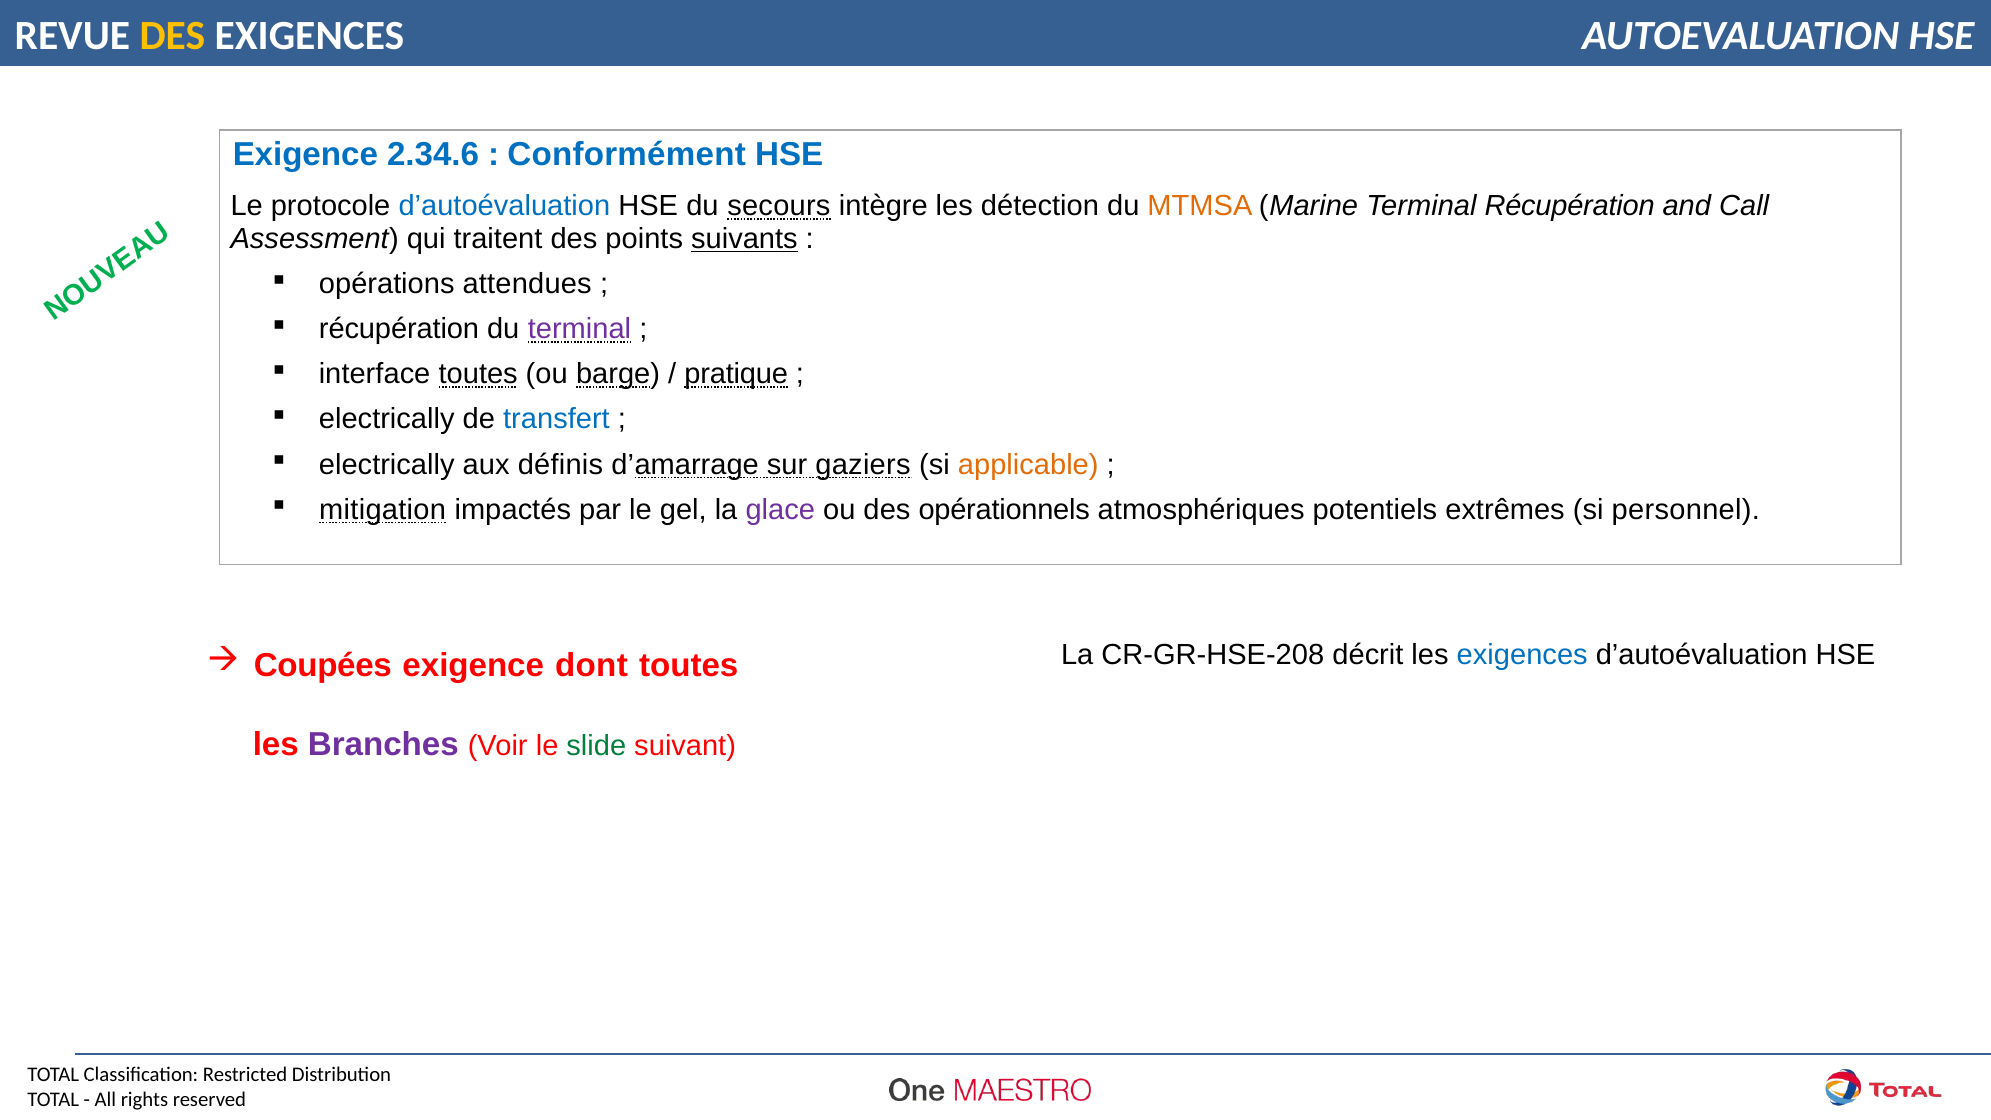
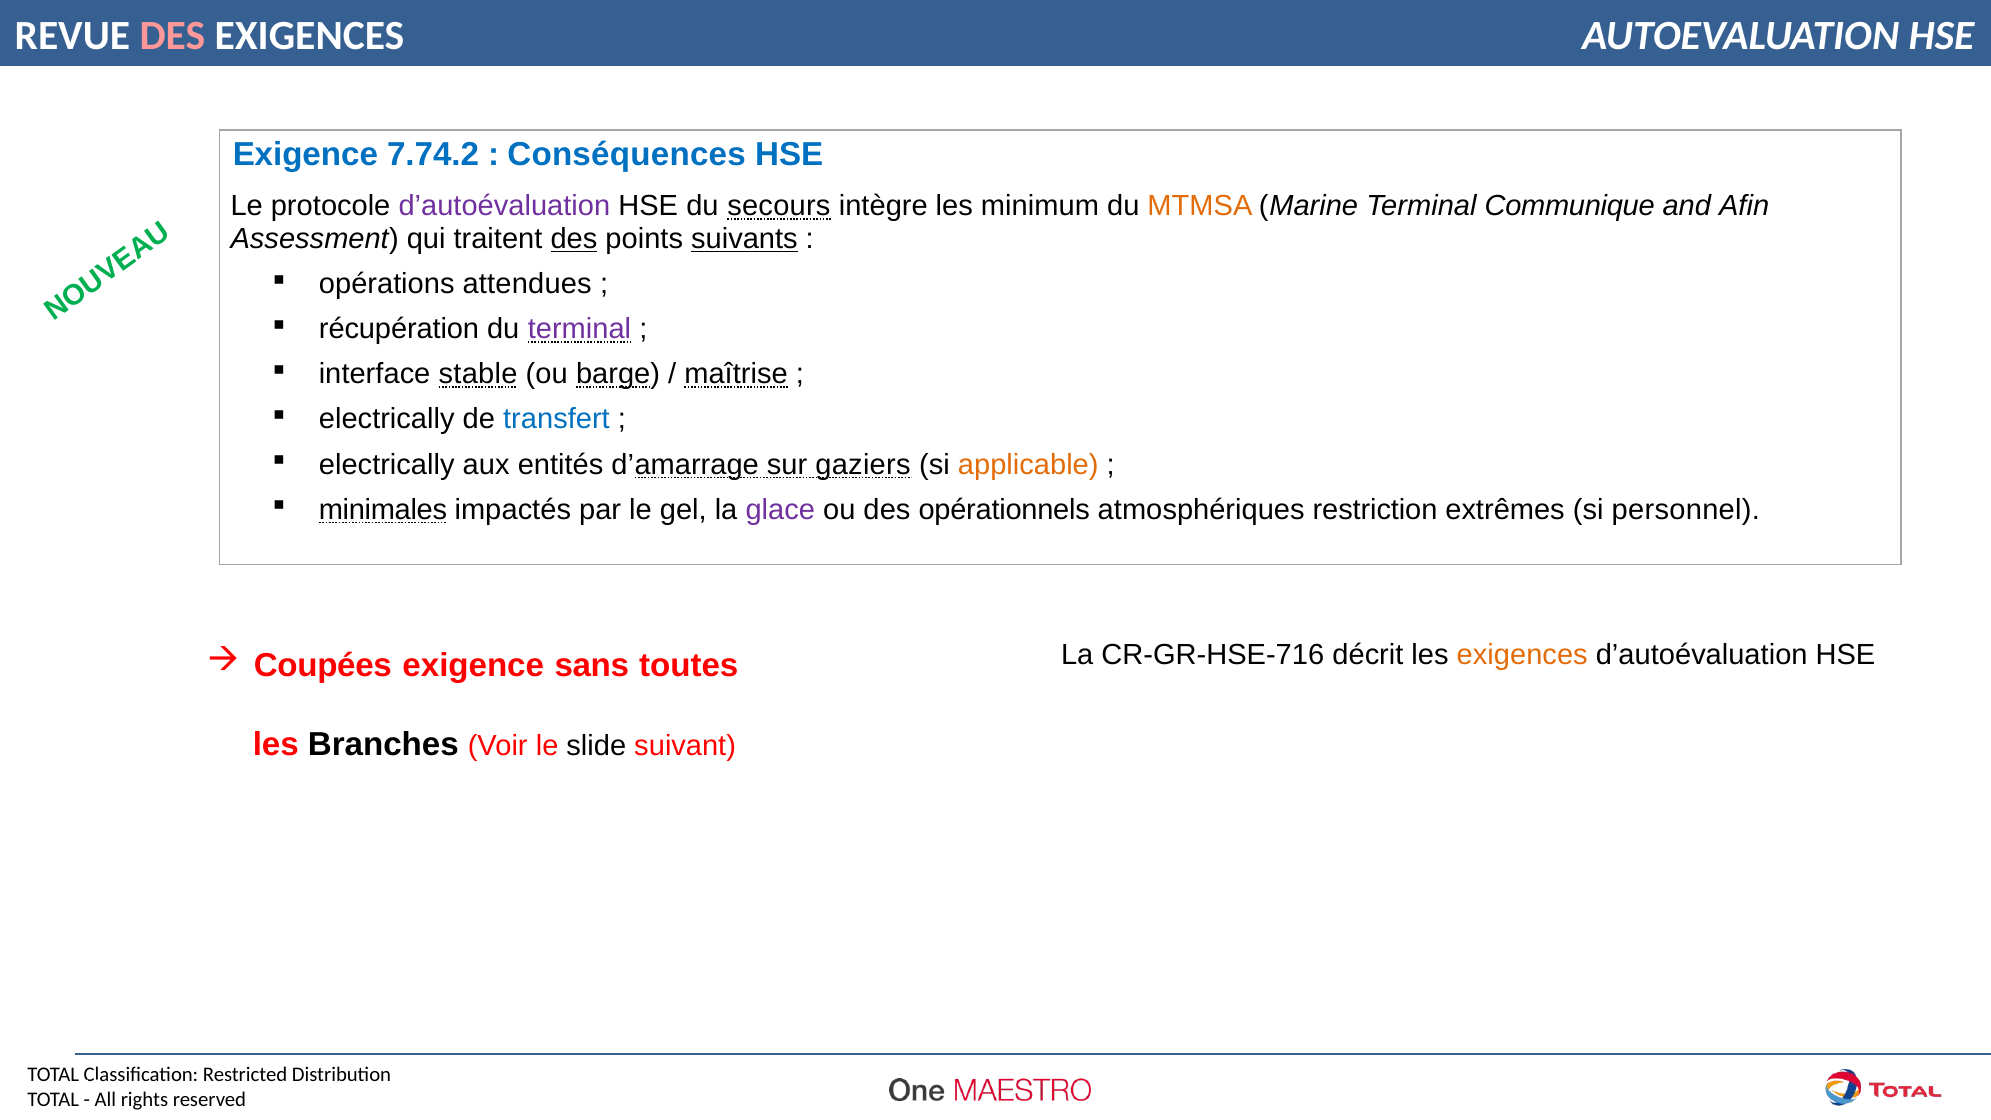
DES at (172, 36) colour: yellow -> pink
2.34.6: 2.34.6 -> 7.74.2
Conformément: Conformément -> Conséquences
d’autoévaluation at (504, 206) colour: blue -> purple
détection: détection -> minimum
Terminal Récupération: Récupération -> Communique
Call: Call -> Afin
des at (574, 239) underline: none -> present
interface toutes: toutes -> stable
pratique: pratique -> maîtrise
définis: définis -> entités
mitigation: mitigation -> minimales
potentiels: potentiels -> restriction
CR-GR-HSE-208: CR-GR-HSE-208 -> CR-GR-HSE-716
exigences at (1522, 655) colour: blue -> orange
dont: dont -> sans
Branches colour: purple -> black
slide colour: green -> black
